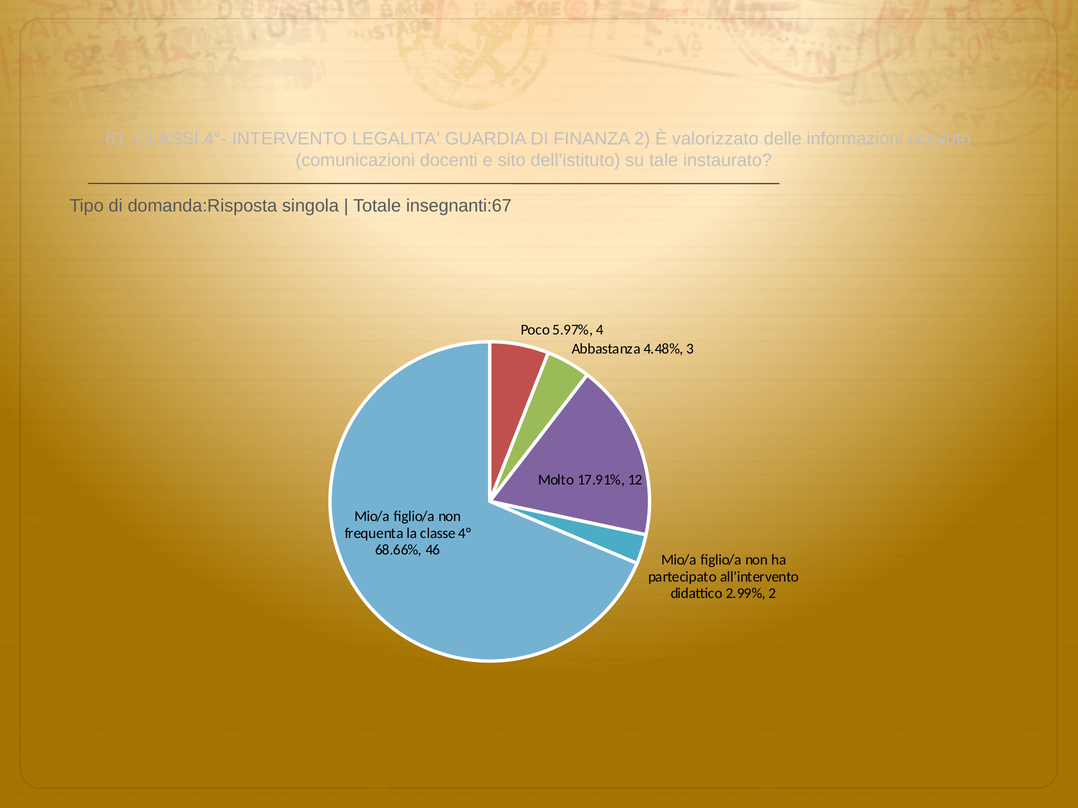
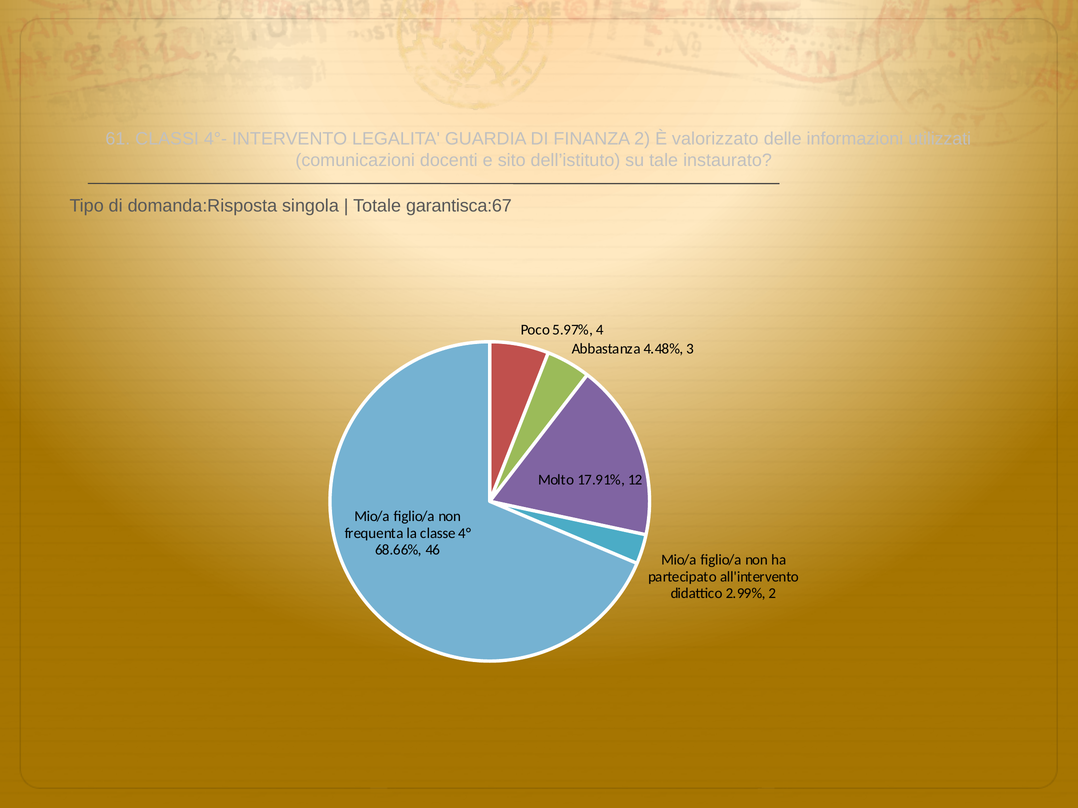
ricevuto: ricevuto -> utilizzati
insegnanti:67: insegnanti:67 -> garantisca:67
